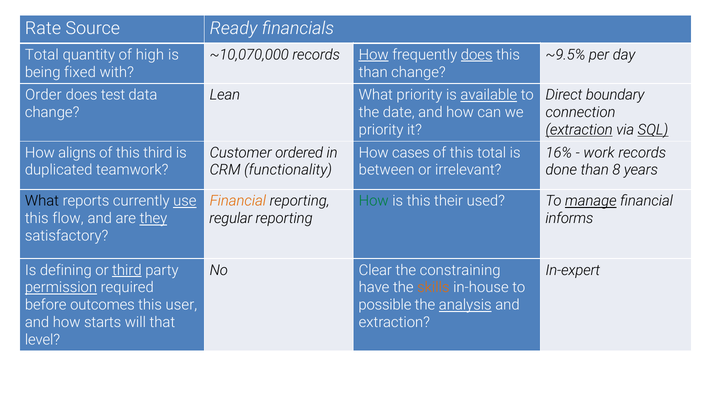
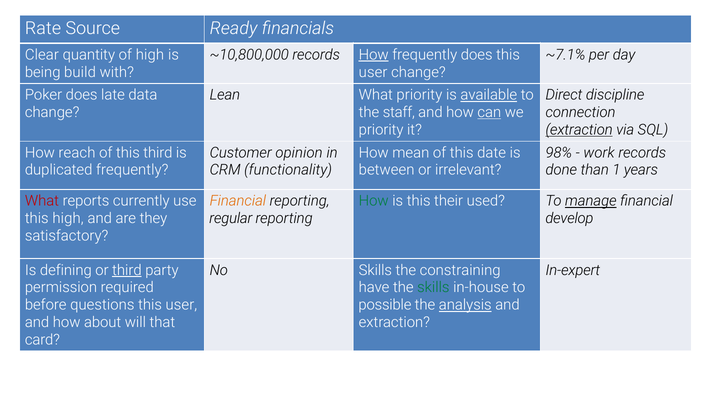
Total at (42, 55): Total -> Clear
~10,070,000: ~10,070,000 -> ~10,800,000
does at (477, 55) underline: present -> none
~9.5%: ~9.5% -> ~7.1%
fixed: fixed -> build
than at (373, 72): than -> user
Order: Order -> Poker
test: test -> late
boundary: boundary -> discipline
date: date -> staff
can underline: none -> present
SQL underline: present -> none
aligns: aligns -> reach
ordered: ordered -> opinion
cases: cases -> mean
this total: total -> date
16%: 16% -> 98%
duplicated teamwork: teamwork -> frequently
8: 8 -> 1
What at (42, 201) colour: black -> red
use underline: present -> none
this flow: flow -> high
they underline: present -> none
informs: informs -> develop
No Clear: Clear -> Skills
permission underline: present -> none
skills at (433, 287) colour: orange -> green
outcomes: outcomes -> questions
starts: starts -> about
level: level -> card
